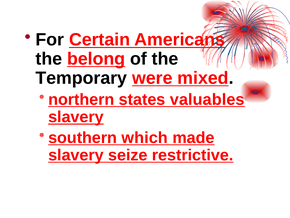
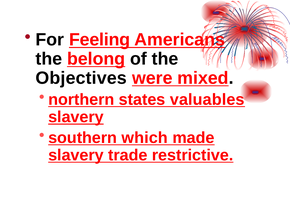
Certain: Certain -> Feeling
Temporary: Temporary -> Objectives
seize: seize -> trade
